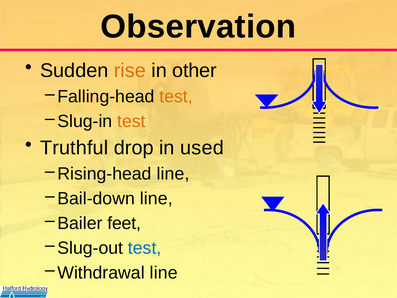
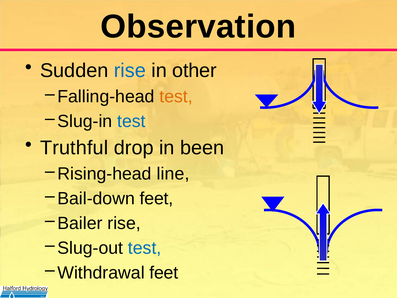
rise at (130, 71) colour: orange -> blue
test at (131, 121) colour: orange -> blue
used: used -> been
Bail-down line: line -> feet
Bailer feet: feet -> rise
Withdrawal line: line -> feet
